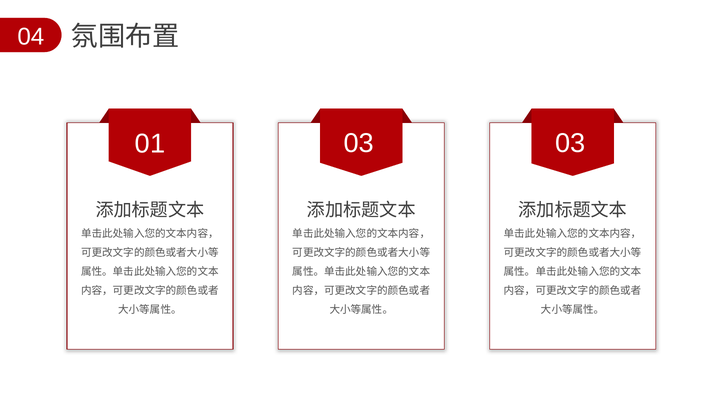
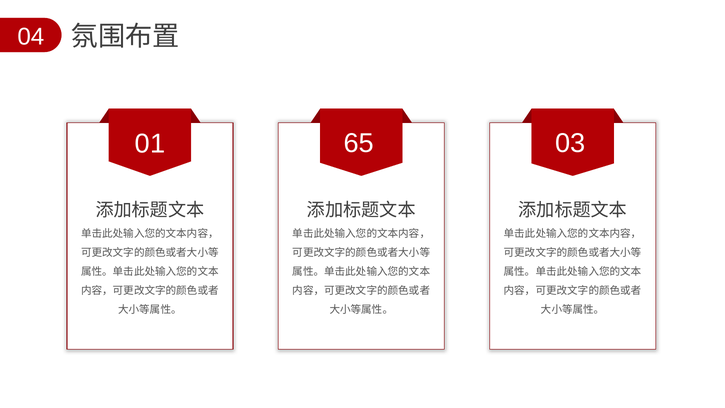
01 03: 03 -> 65
